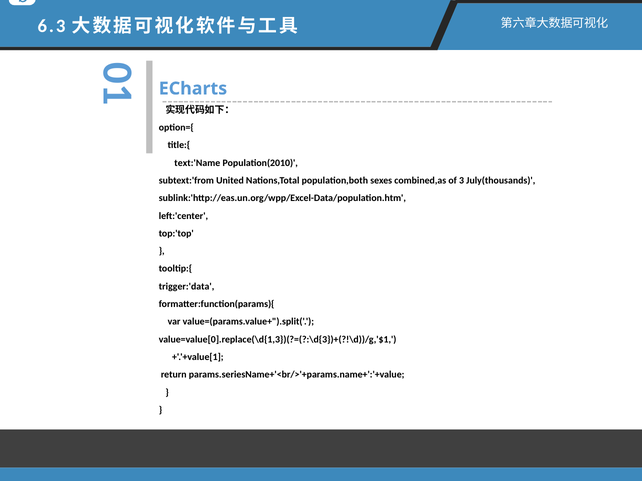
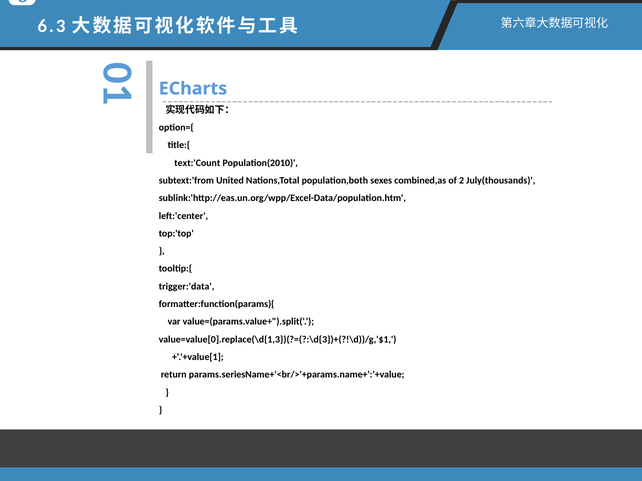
text:'Name: text:'Name -> text:'Count
3: 3 -> 2
